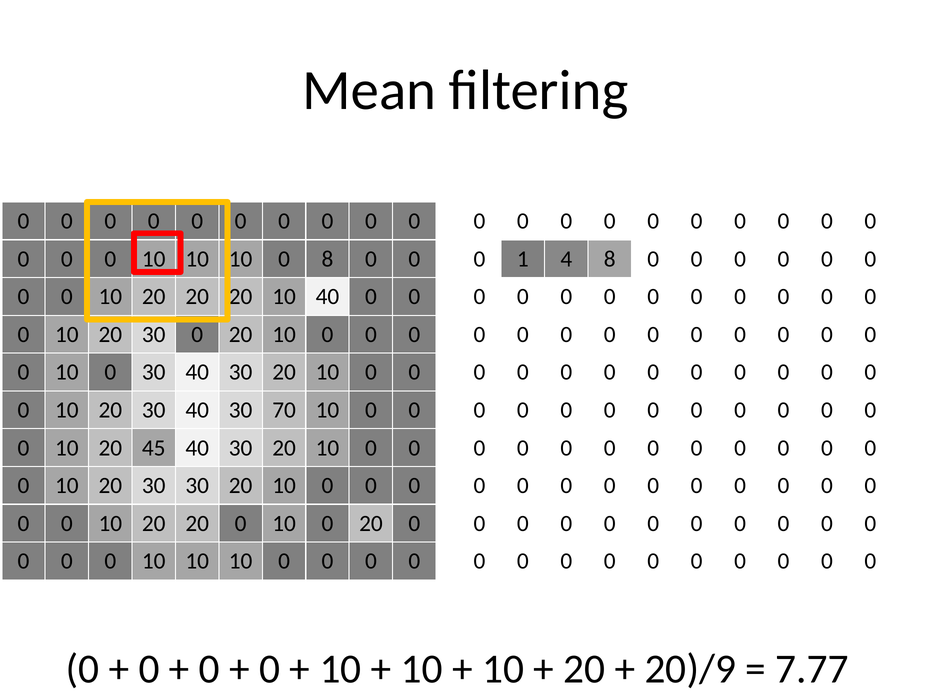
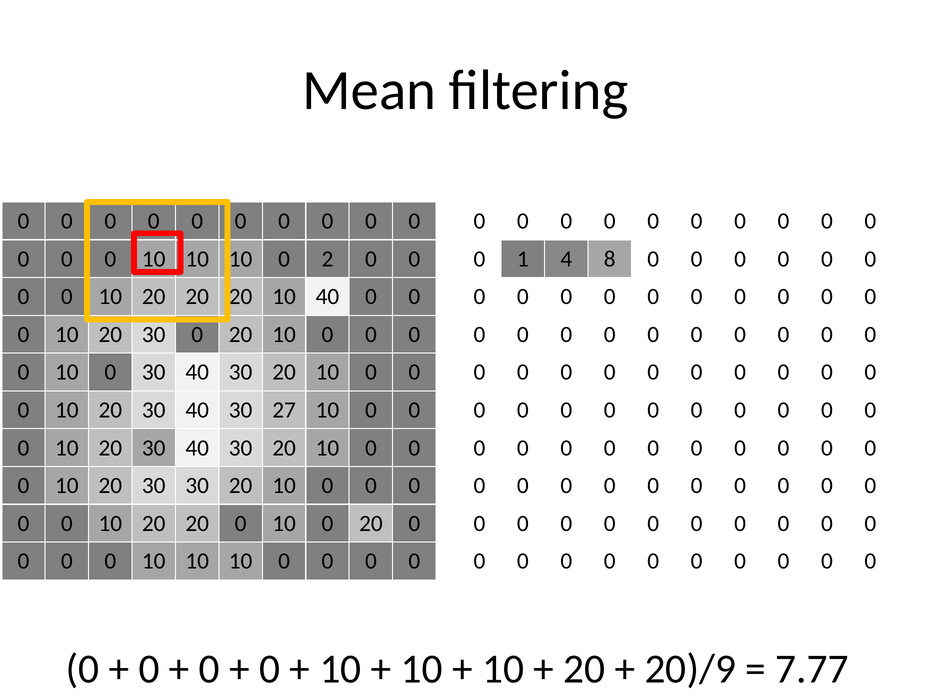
0 8: 8 -> 2
70: 70 -> 27
45 at (154, 447): 45 -> 30
